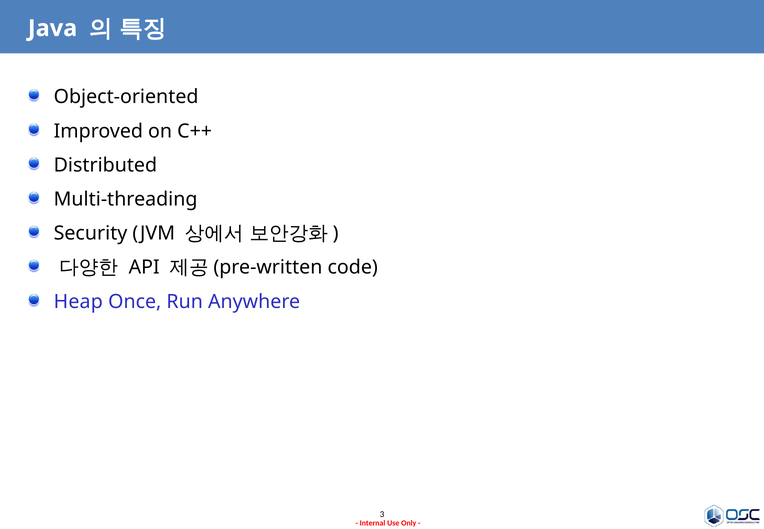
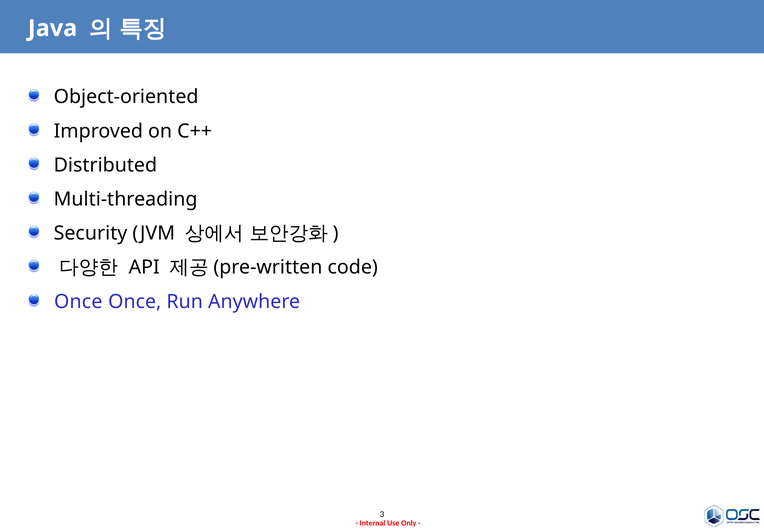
Heap at (78, 302): Heap -> Once
